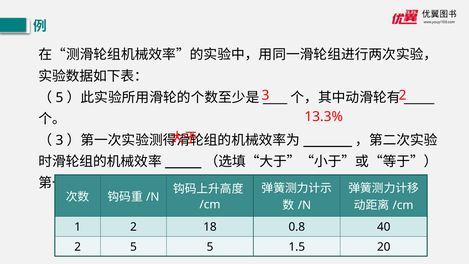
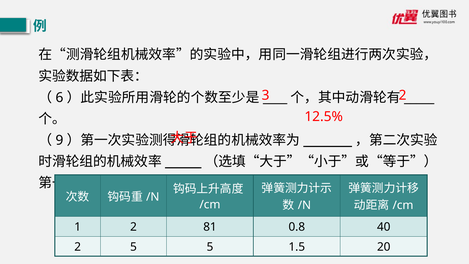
5 at (59, 97): 5 -> 6
13.3%: 13.3% -> 12.5%
3 at (59, 140): 3 -> 9
18: 18 -> 81
